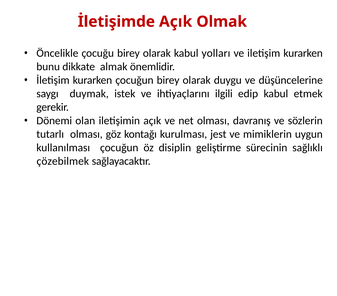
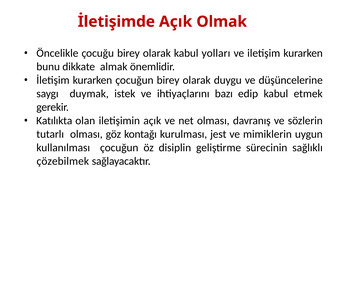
ilgili: ilgili -> bazı
Dönemi: Dönemi -> Katılıkta
